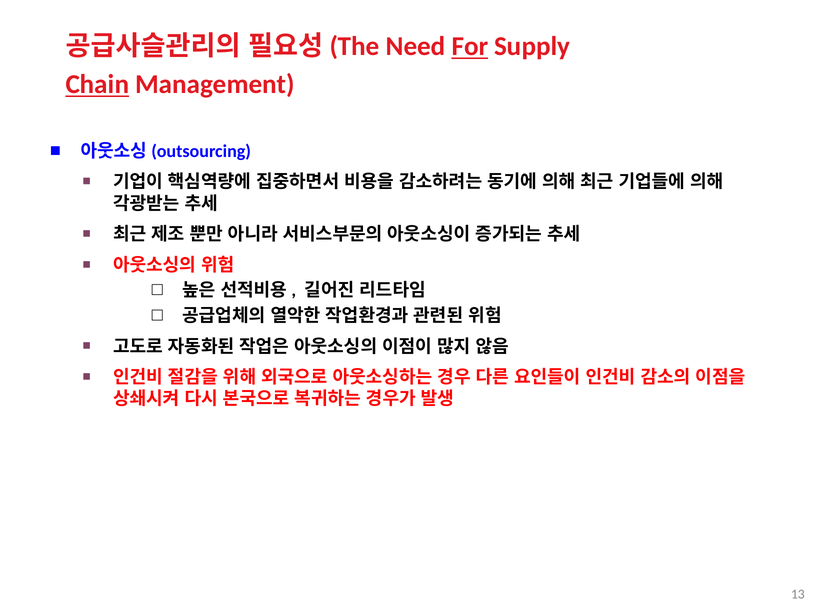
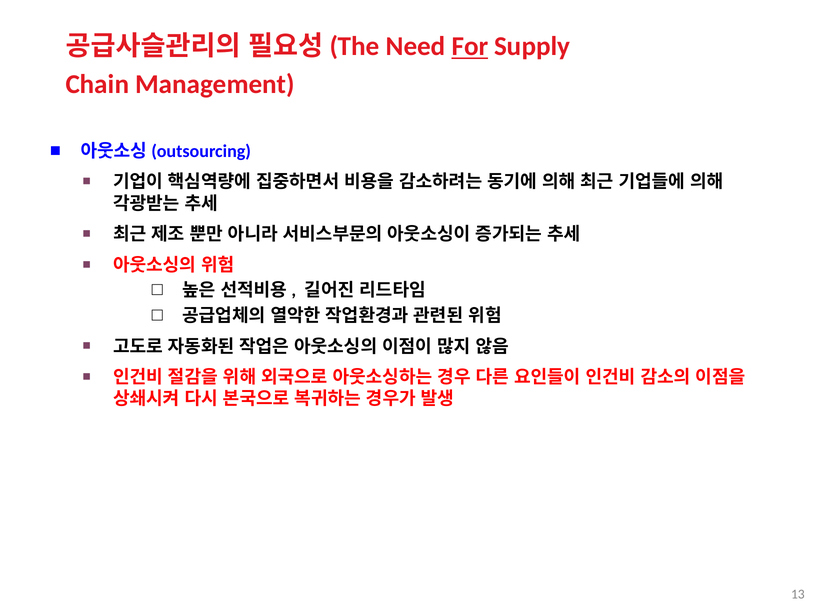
Chain underline: present -> none
